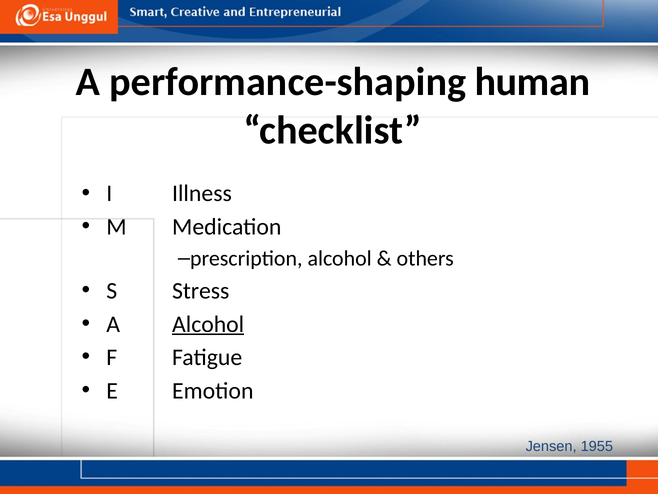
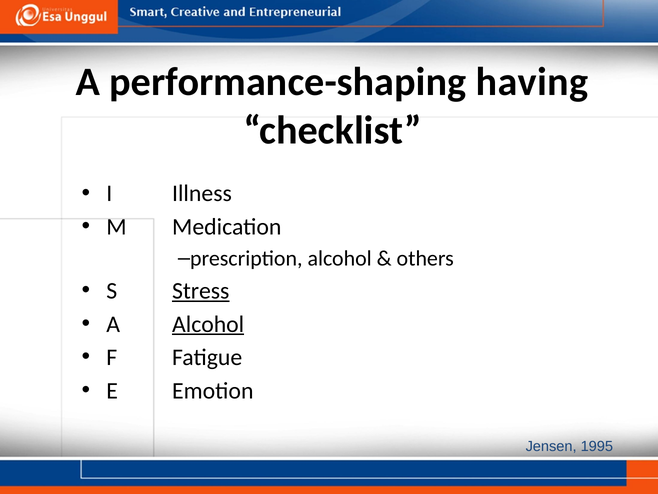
human: human -> having
Stress underline: none -> present
1955: 1955 -> 1995
